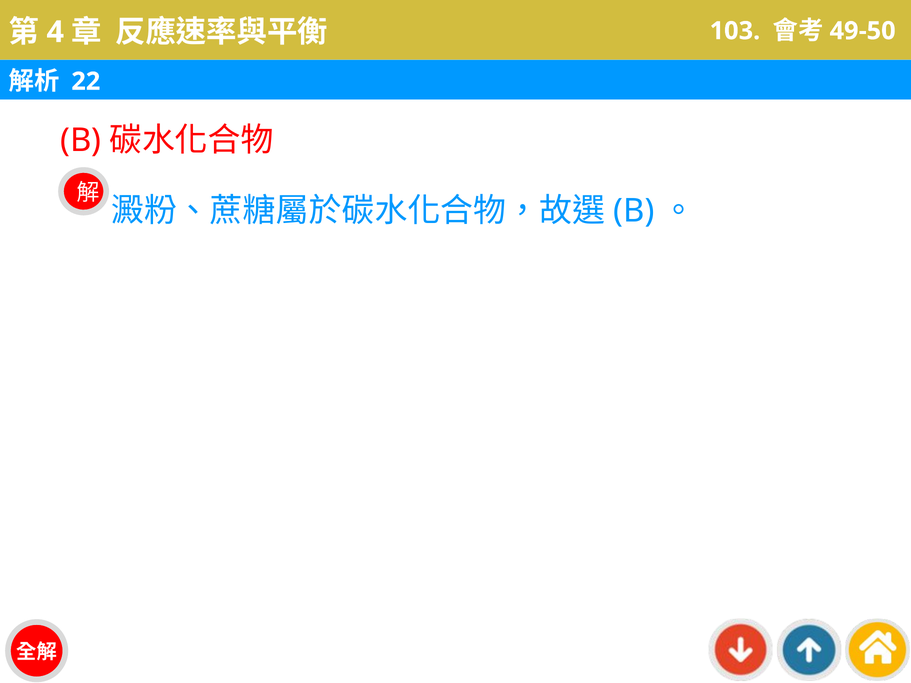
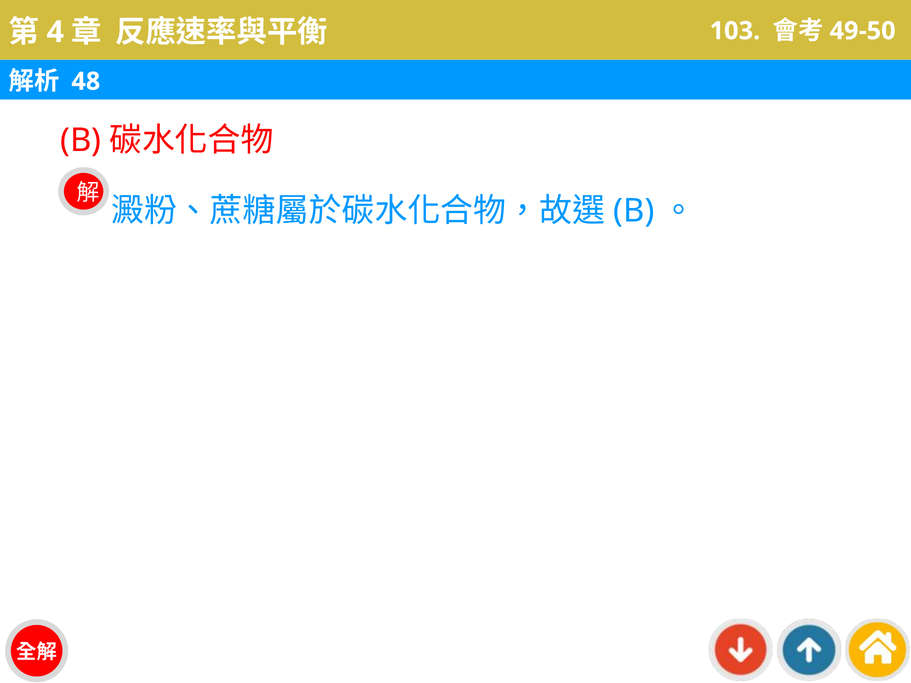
22: 22 -> 48
